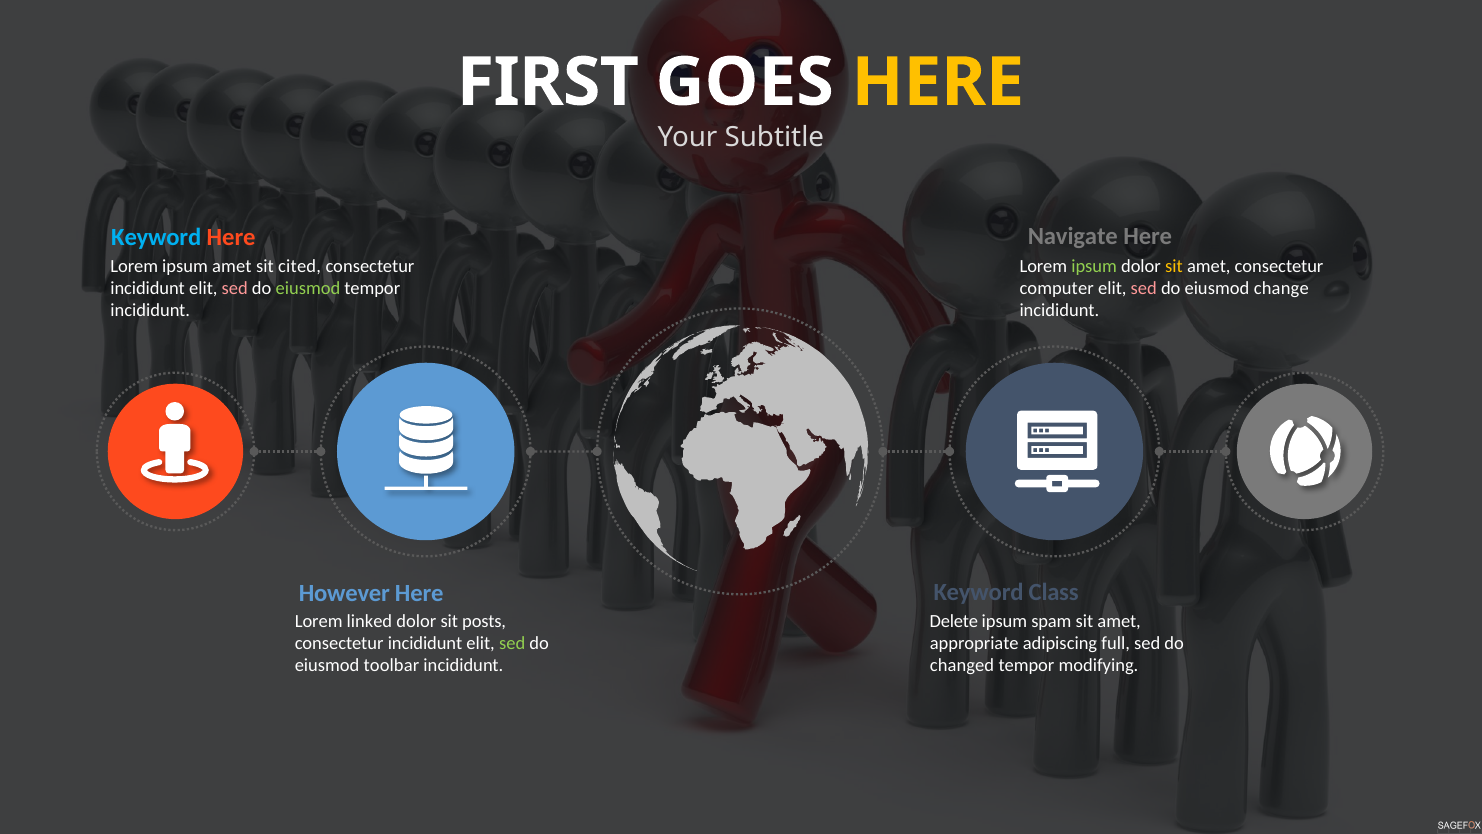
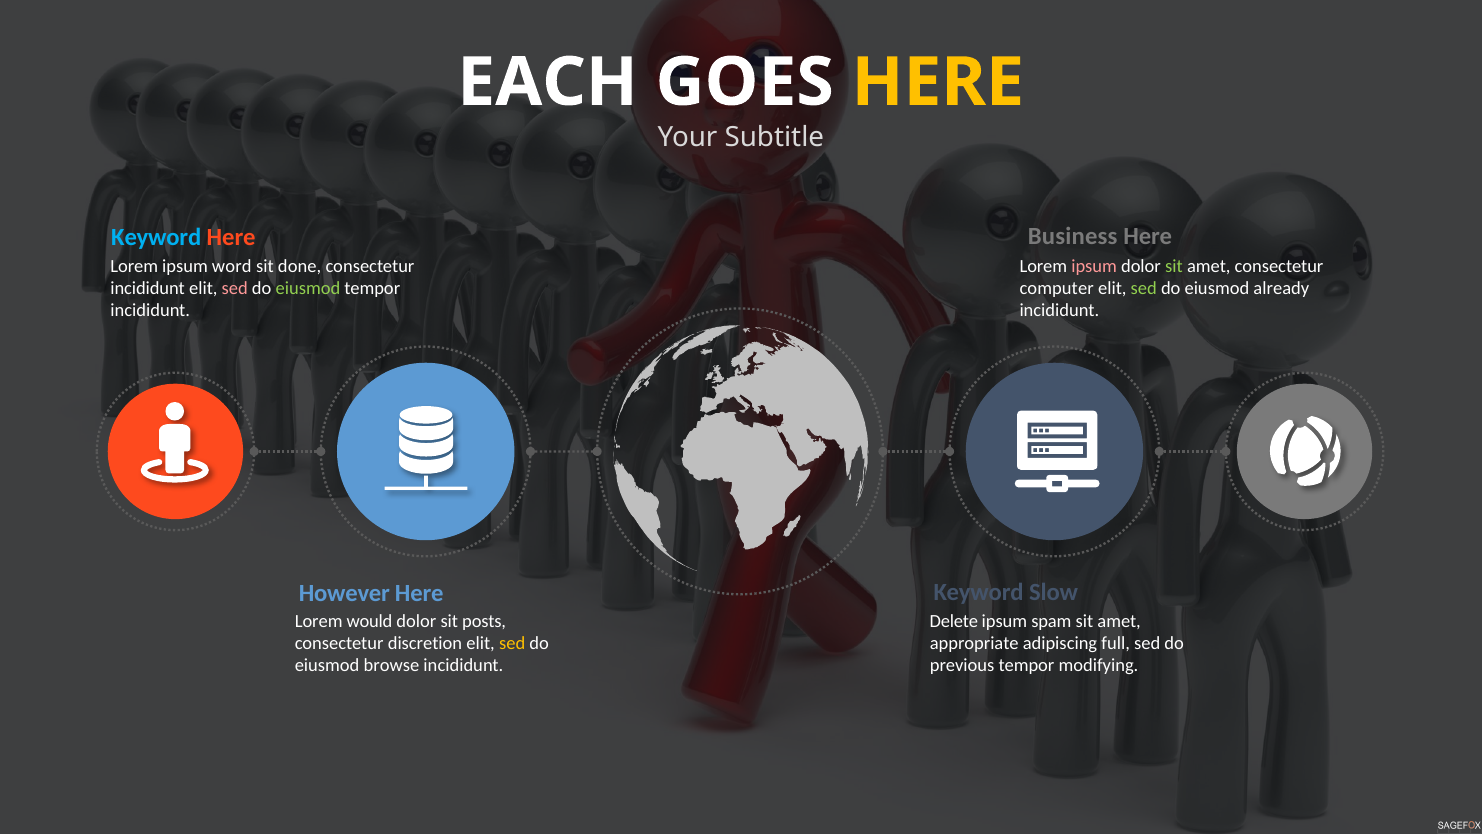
FIRST: FIRST -> EACH
Navigate: Navigate -> Business
ipsum amet: amet -> word
cited: cited -> done
ipsum at (1094, 266) colour: light green -> pink
sit at (1174, 266) colour: yellow -> light green
sed at (1144, 288) colour: pink -> light green
change: change -> already
Class: Class -> Slow
linked: linked -> would
incididunt at (425, 643): incididunt -> discretion
sed at (512, 643) colour: light green -> yellow
toolbar: toolbar -> browse
changed: changed -> previous
